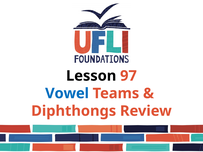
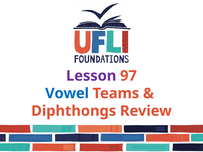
Lesson colour: black -> purple
